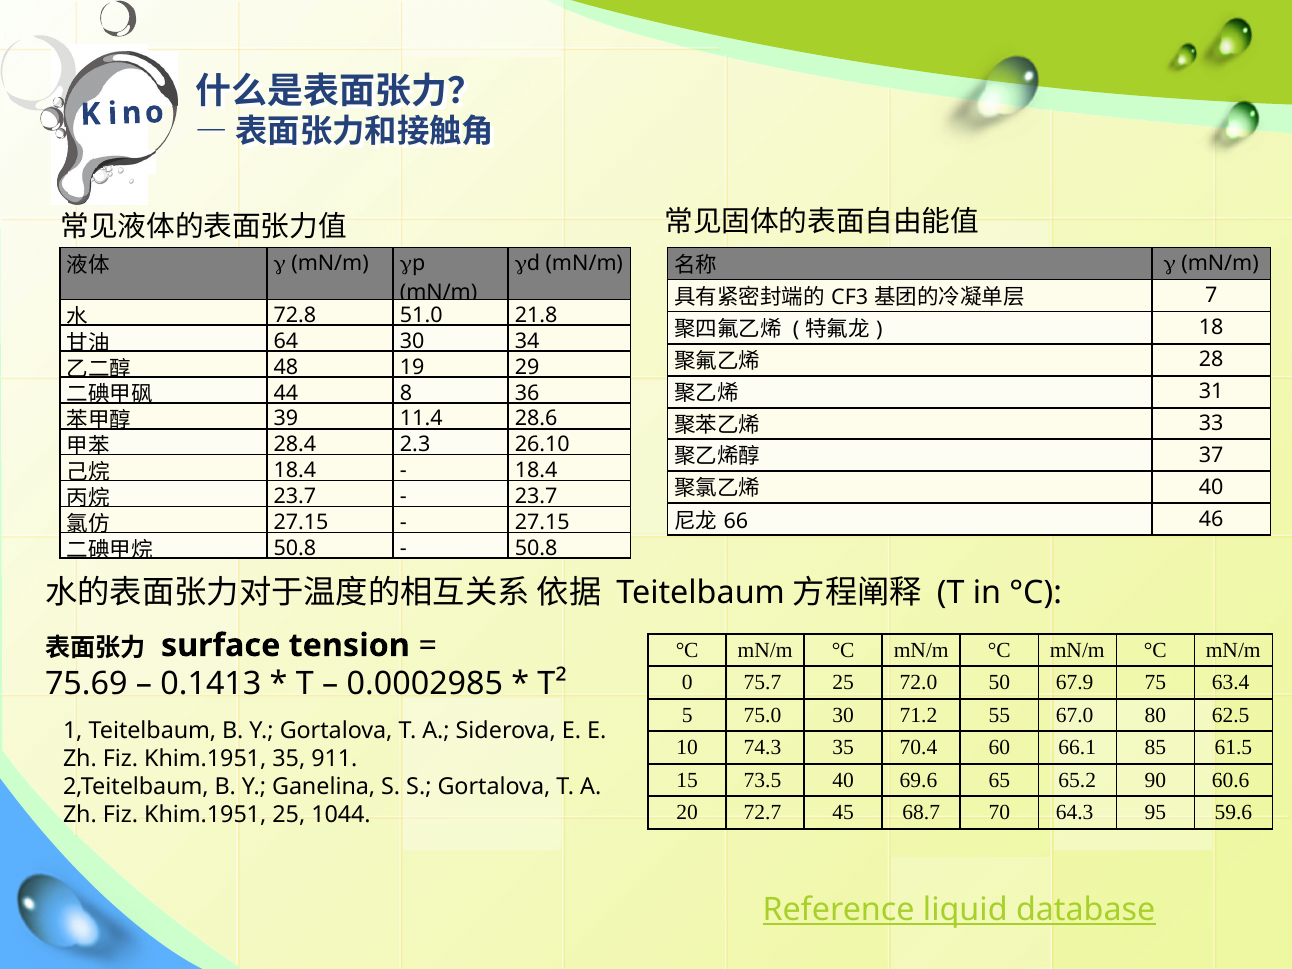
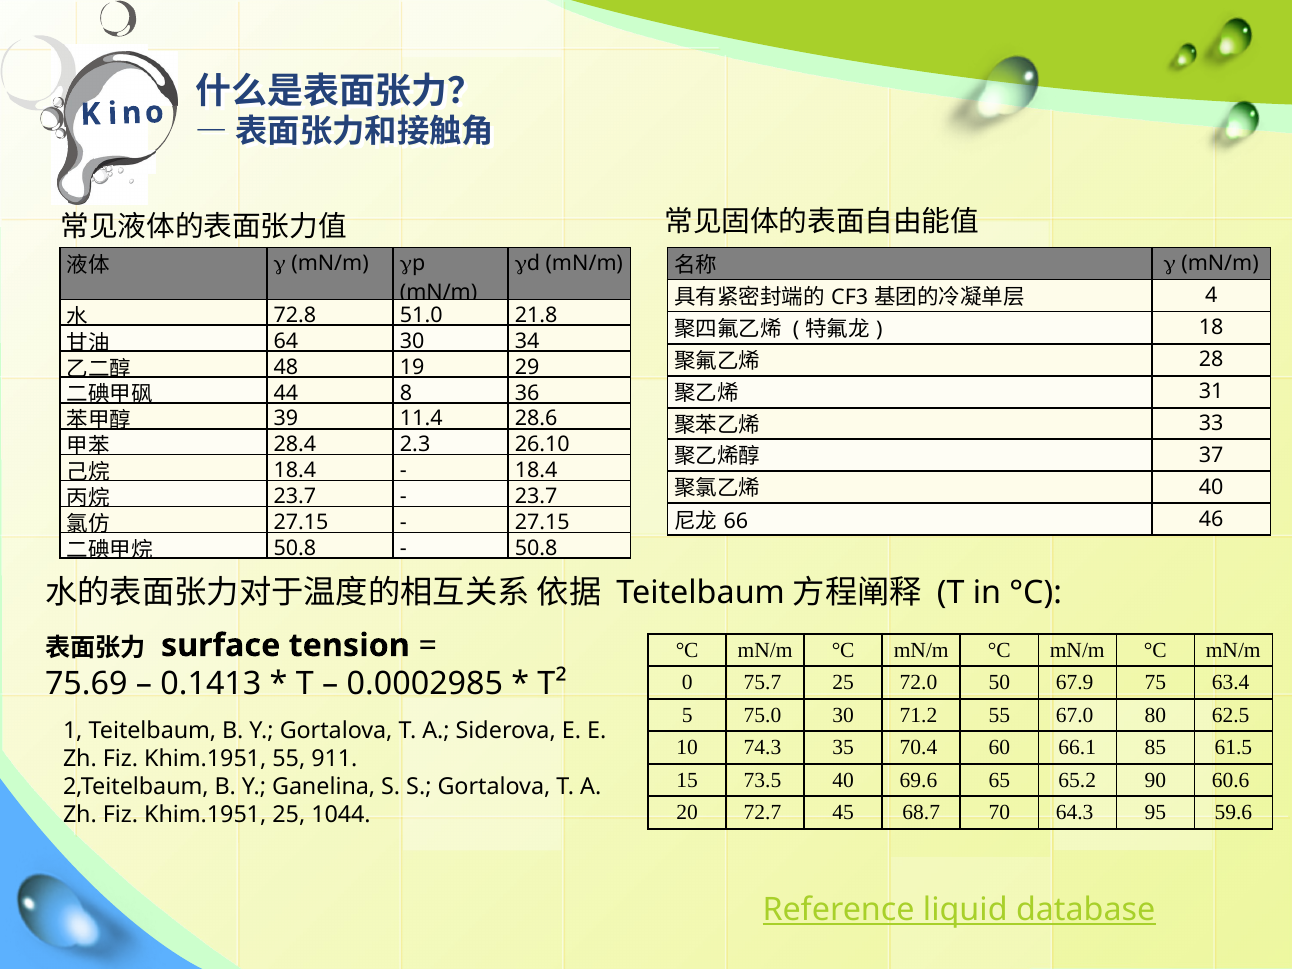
7: 7 -> 4
Khim.1951 35: 35 -> 55
